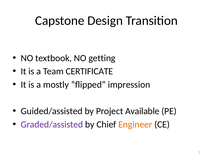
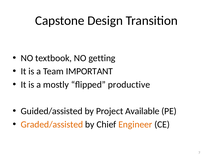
CERTIFICATE: CERTIFICATE -> IMPORTANT
impression: impression -> productive
Graded/assisted colour: purple -> orange
